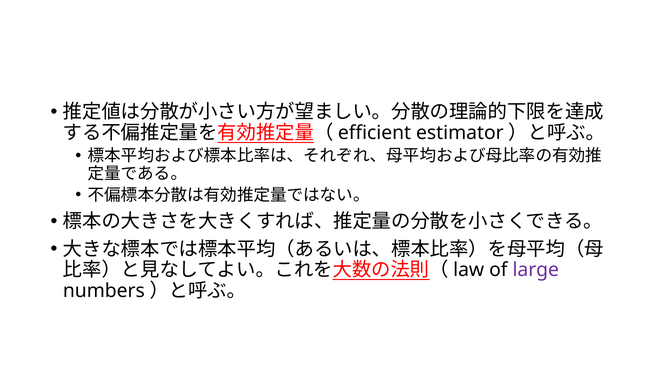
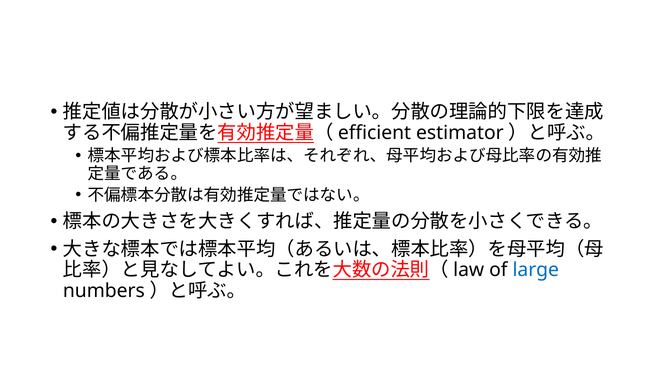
large colour: purple -> blue
